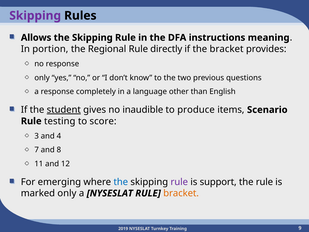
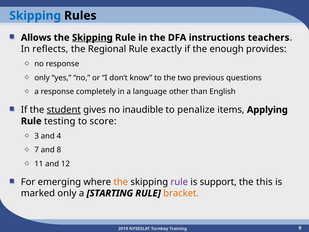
Skipping at (35, 16) colour: purple -> blue
Skipping at (92, 38) underline: none -> present
meaning: meaning -> teachers
portion: portion -> reflects
directly: directly -> exactly
the bracket: bracket -> enough
produce: produce -> penalize
Scenario: Scenario -> Applying
the at (121, 182) colour: blue -> orange
the rule: rule -> this
a NYSESLAT: NYSESLAT -> STARTING
